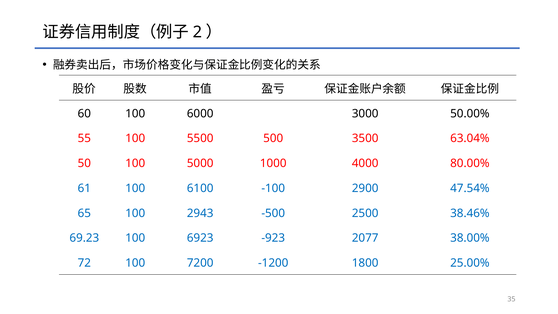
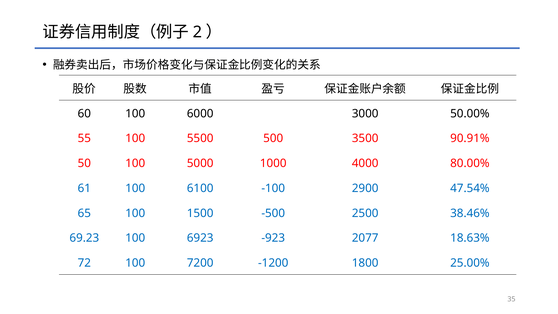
63.04%: 63.04% -> 90.91%
2943: 2943 -> 1500
38.00%: 38.00% -> 18.63%
